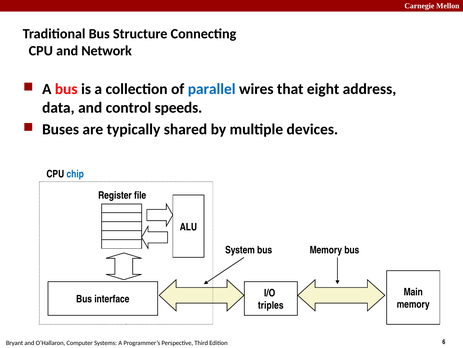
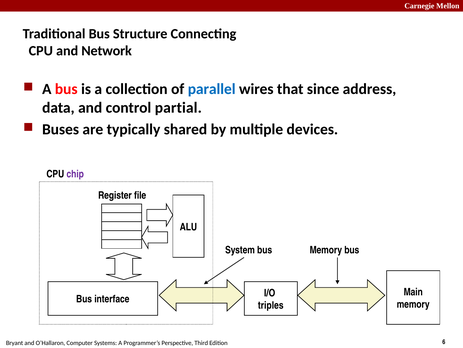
eight: eight -> since
speeds: speeds -> partial
chip colour: blue -> purple
